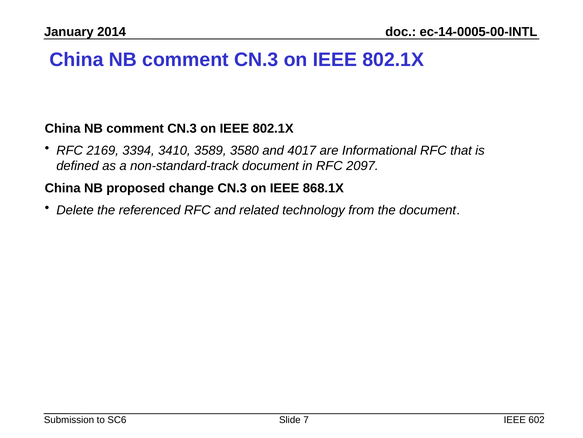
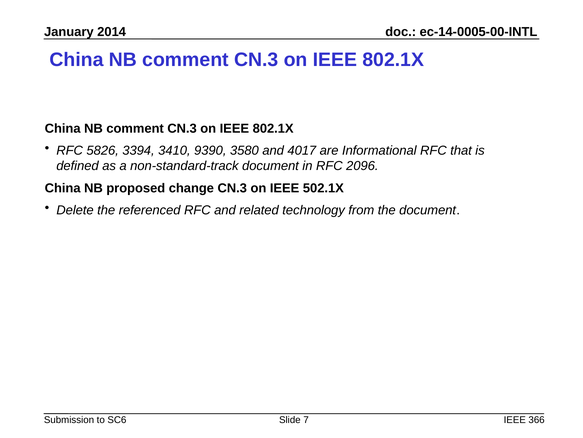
2169: 2169 -> 5826
3589: 3589 -> 9390
2097: 2097 -> 2096
868.1X: 868.1X -> 502.1X
602: 602 -> 366
